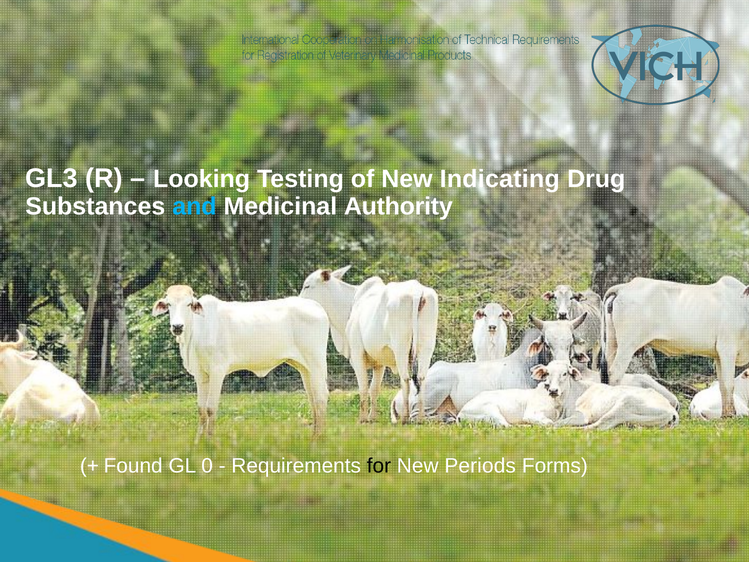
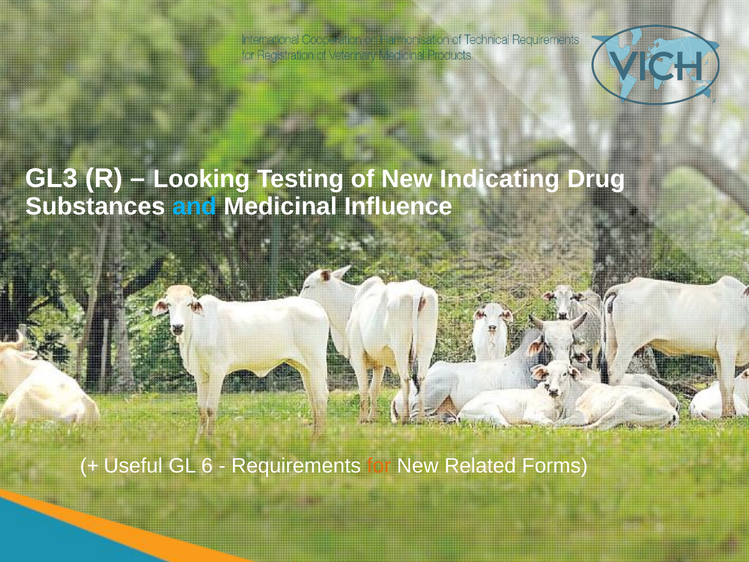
Authority: Authority -> Influence
Found: Found -> Useful
0: 0 -> 6
for colour: black -> orange
Periods: Periods -> Related
